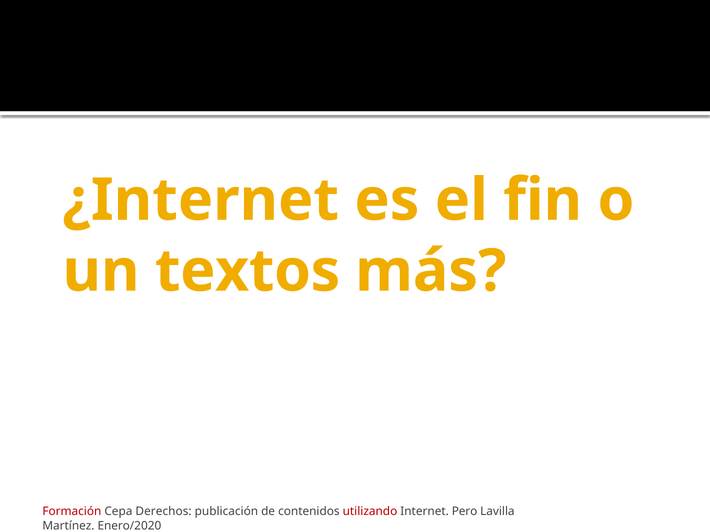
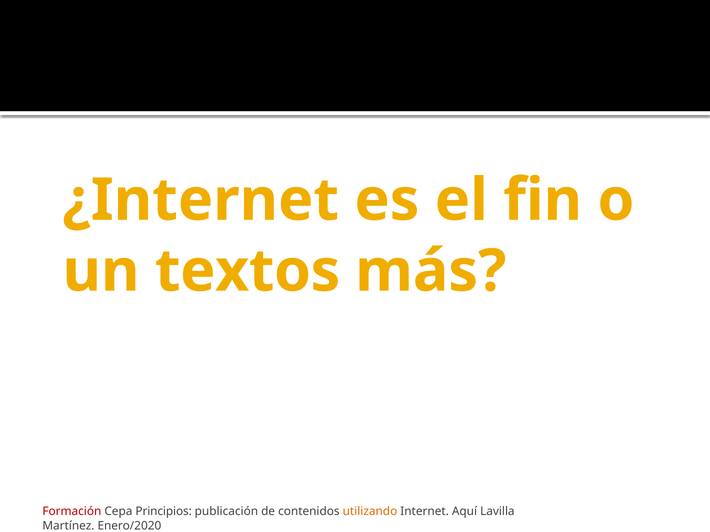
Derechos: Derechos -> Principios
utilizando colour: red -> orange
Pero: Pero -> Aquí
